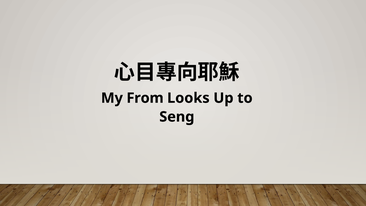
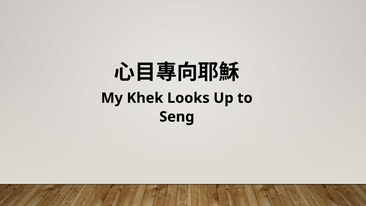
From: From -> Khek
